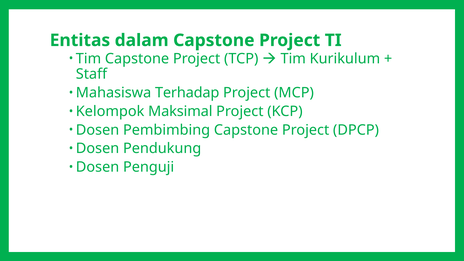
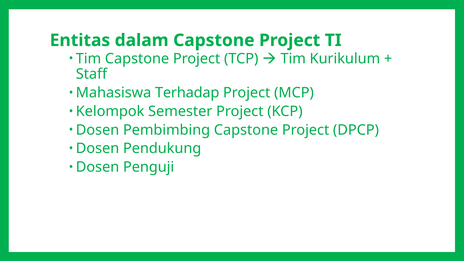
Maksimal: Maksimal -> Semester
